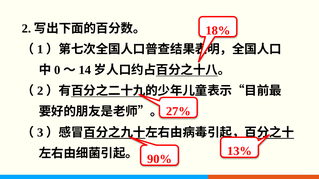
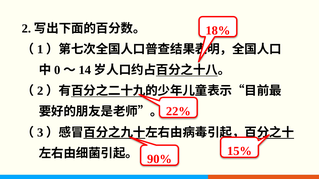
27%: 27% -> 22%
13%: 13% -> 15%
